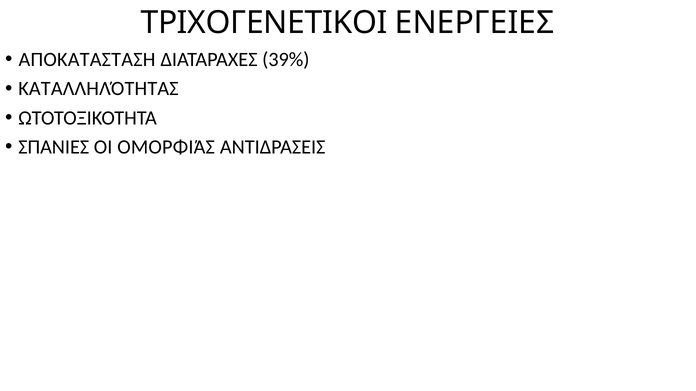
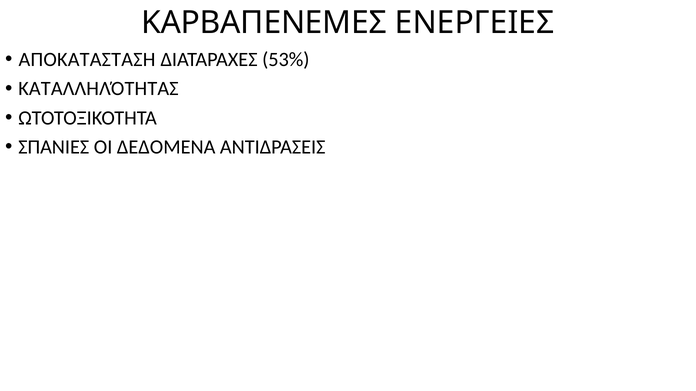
ΤΡΙΧΟΓΕΝΕΤΙΚΟΙ: ΤΡΙΧΟΓΕΝΕΤΙΚΟΙ -> ΚΑΡΒΑΠΕΝΕΜΕΣ
39%: 39% -> 53%
ΟΜΟΡΦΙΆΣ: ΟΜΟΡΦΙΆΣ -> ΔΕΔΟΜΕΝΑ
